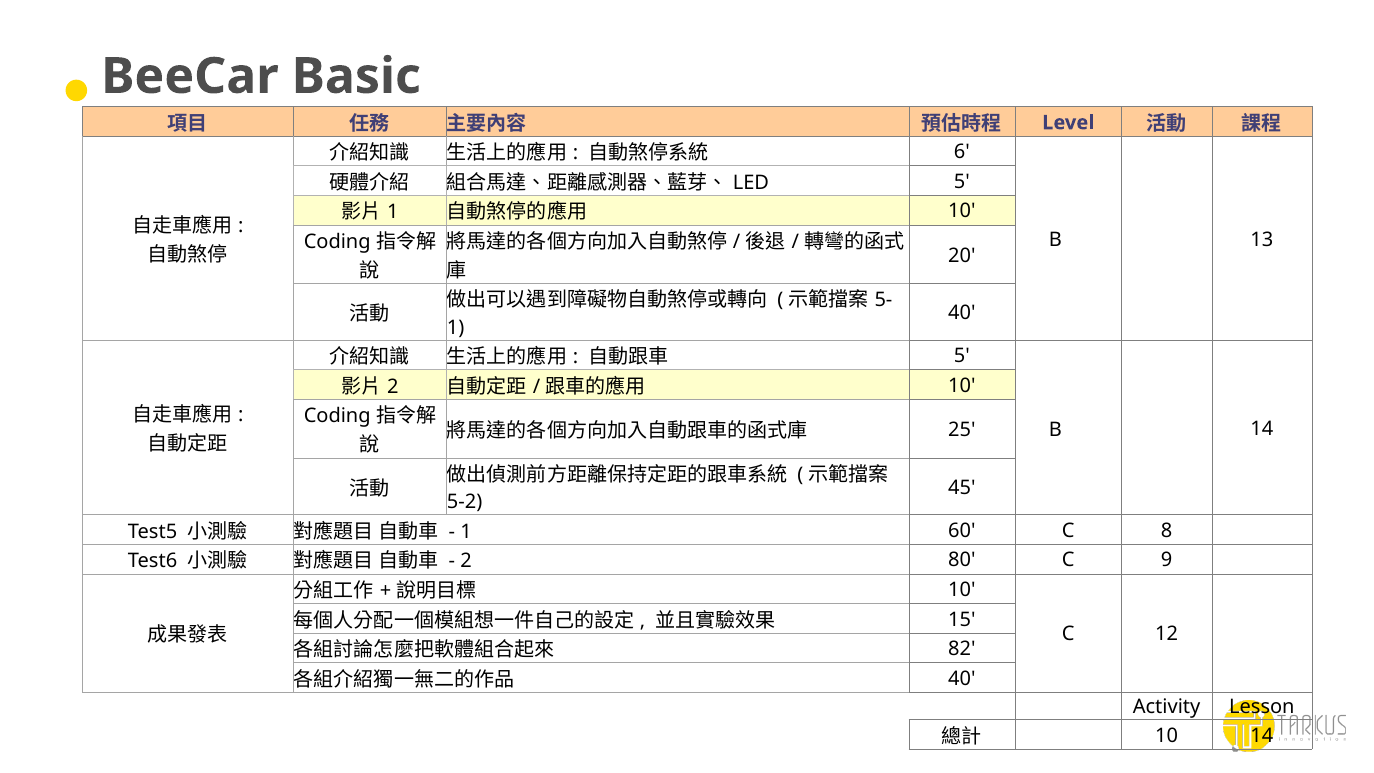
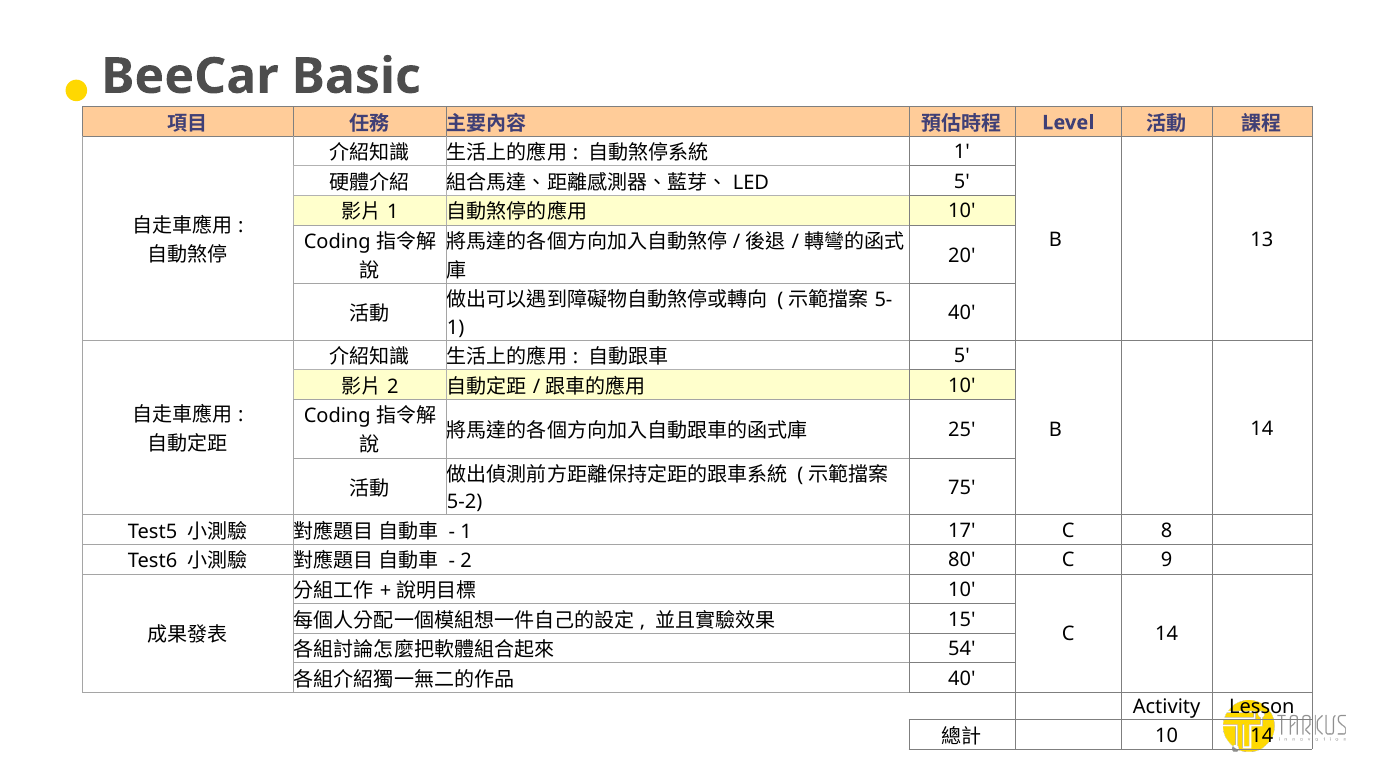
6 at (962, 152): 6 -> 1
45: 45 -> 75
60: 60 -> 17
C 12: 12 -> 14
82: 82 -> 54
